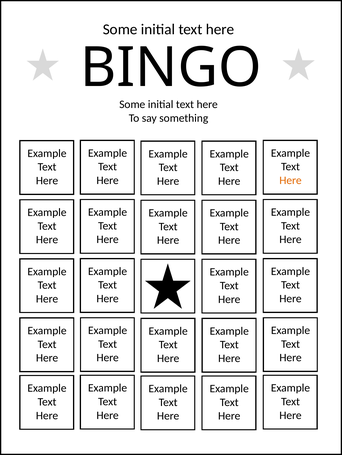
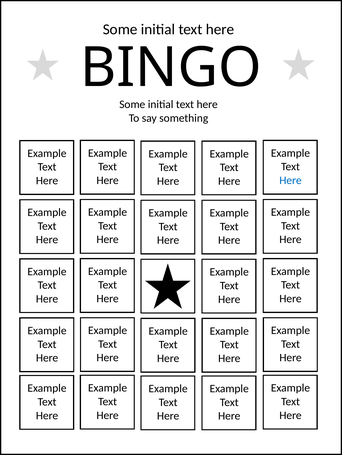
Here at (290, 181) colour: orange -> blue
